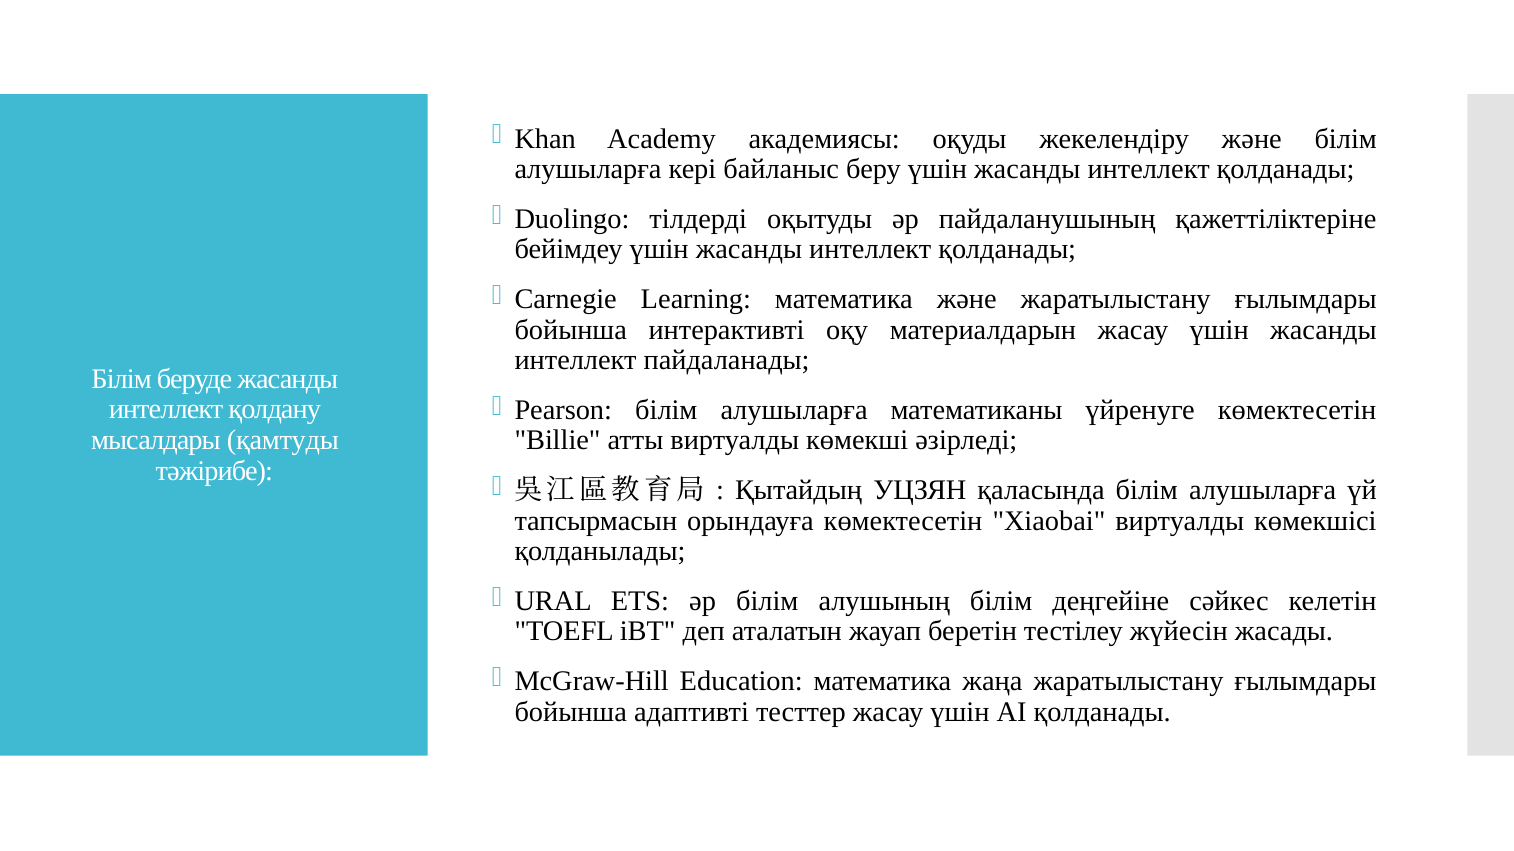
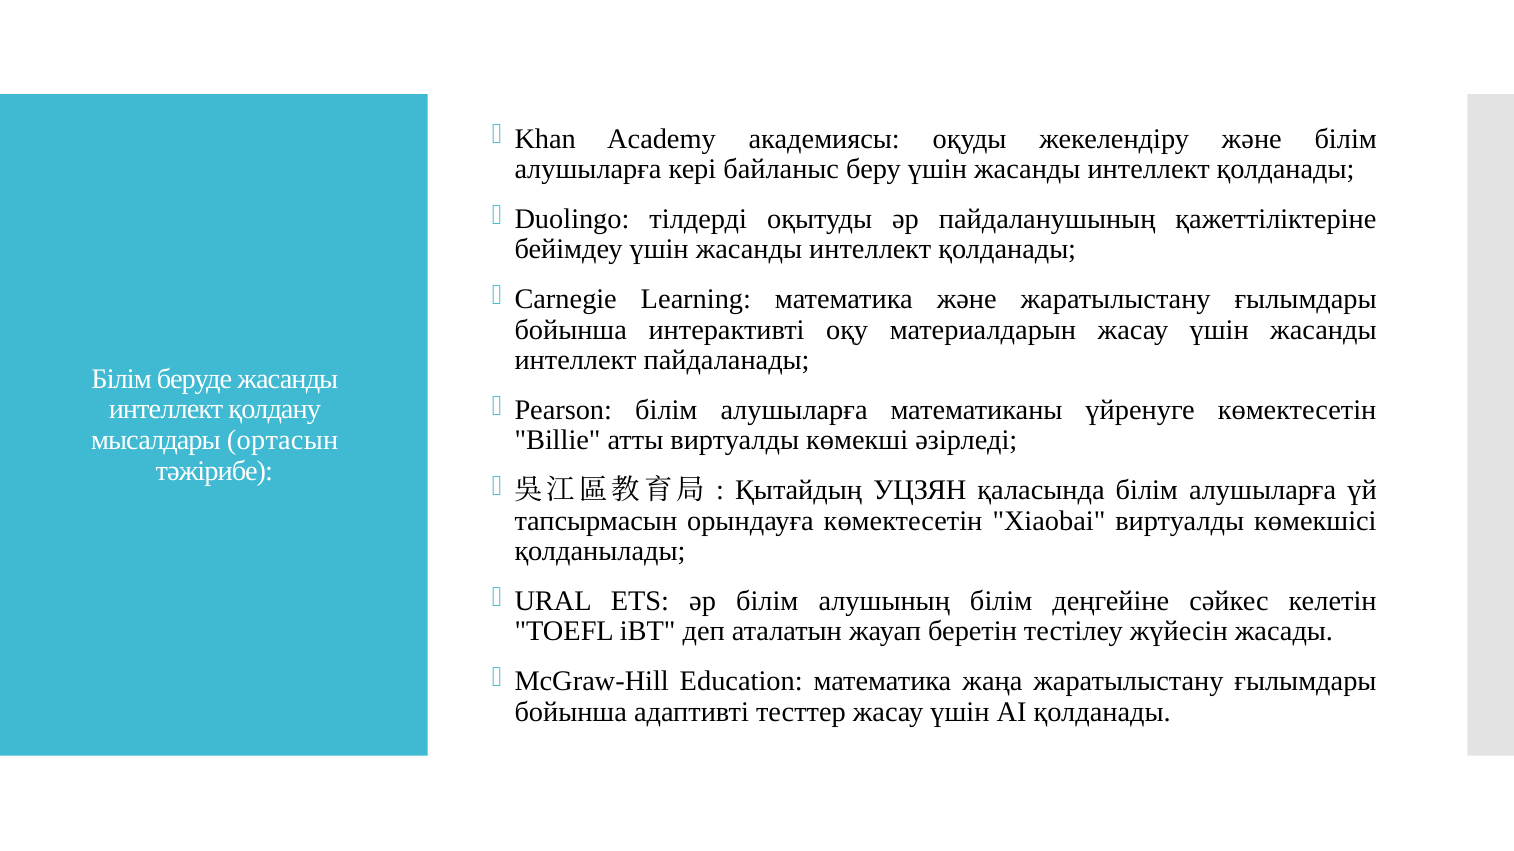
қамтуды: қамтуды -> ортасын
